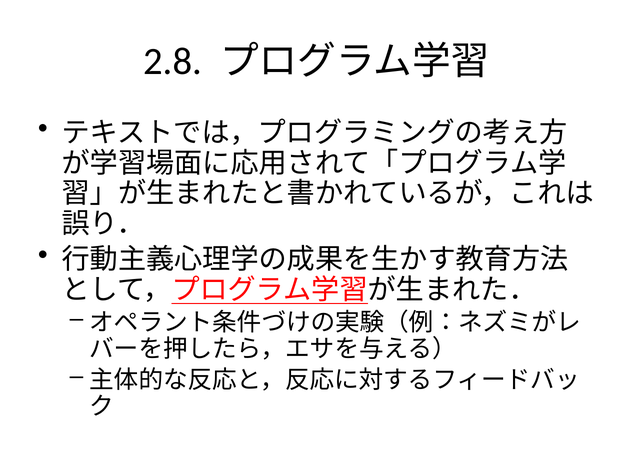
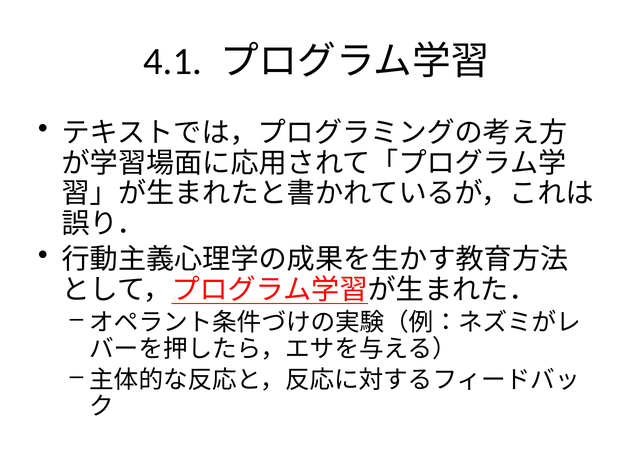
2.8: 2.8 -> 4.1
